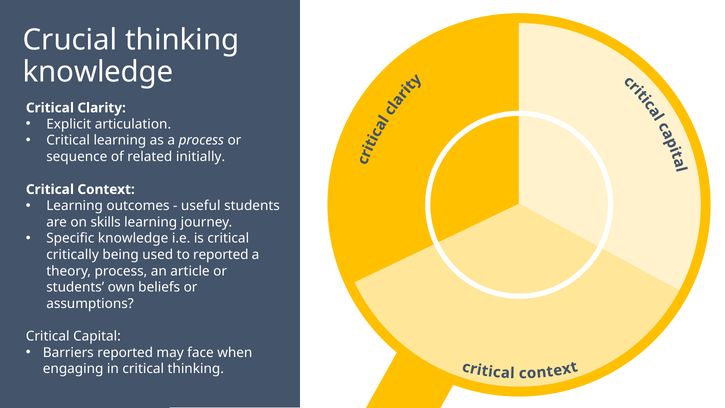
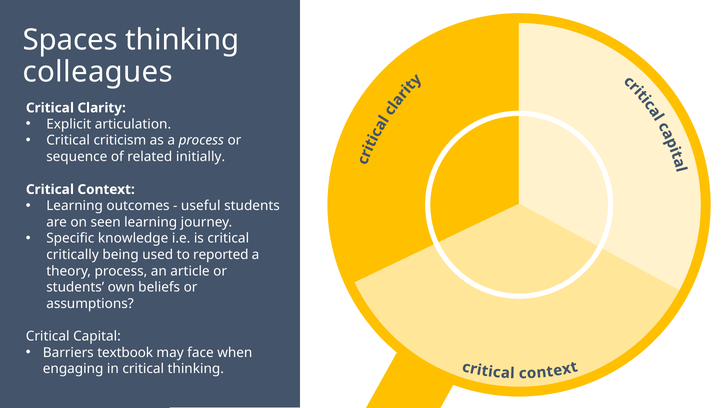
Crucial: Crucial -> Spaces
knowledge at (98, 72): knowledge -> colleagues
Critical learning: learning -> criticism
skills: skills -> seen
Barriers reported: reported -> textbook
